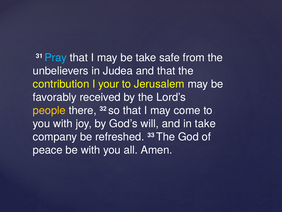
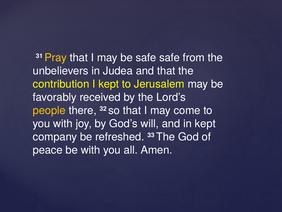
Pray colour: light blue -> yellow
be take: take -> safe
I your: your -> kept
in take: take -> kept
